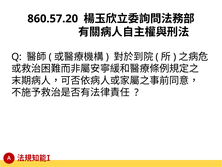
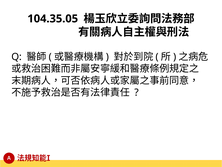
860.57.20: 860.57.20 -> 104.35.05
